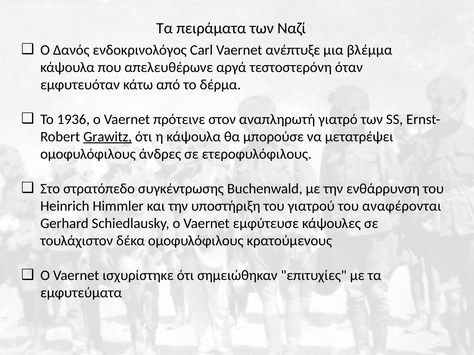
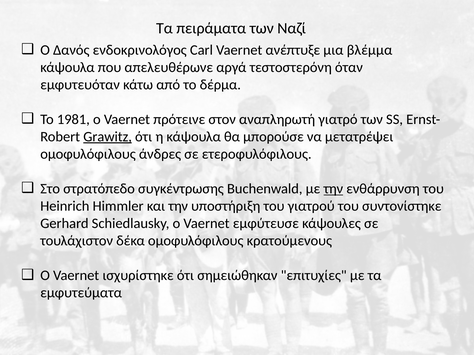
1936: 1936 -> 1981
την at (333, 189) underline: none -> present
αναφέρονται: αναφέρονται -> συντονίστηκε
